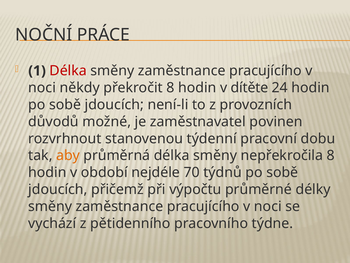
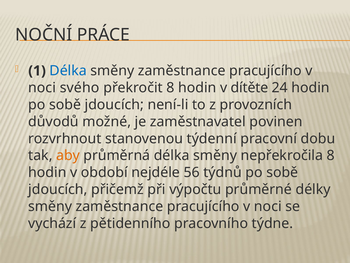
Délka at (68, 71) colour: red -> blue
někdy: někdy -> svého
70: 70 -> 56
